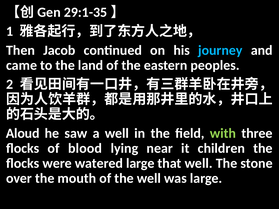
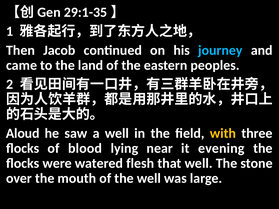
with colour: light green -> yellow
children: children -> evening
watered large: large -> flesh
